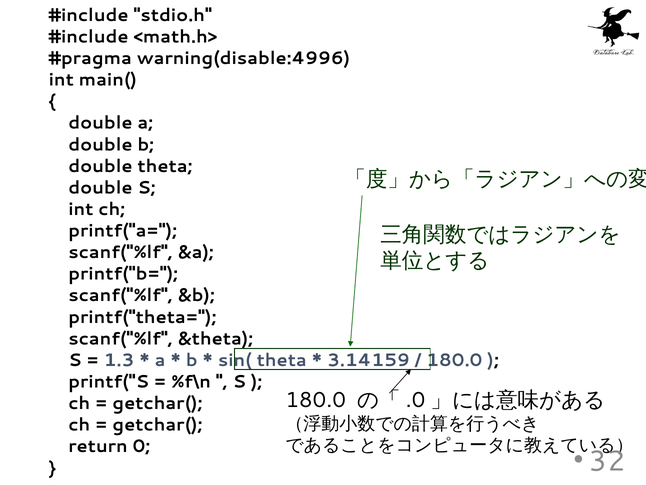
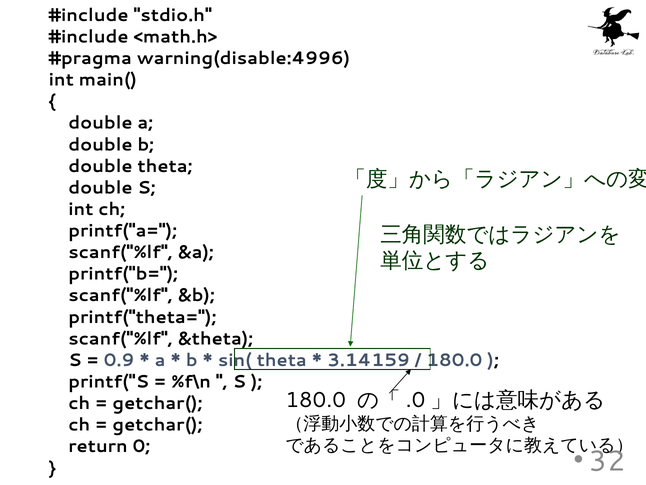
1.3: 1.3 -> 0.9
